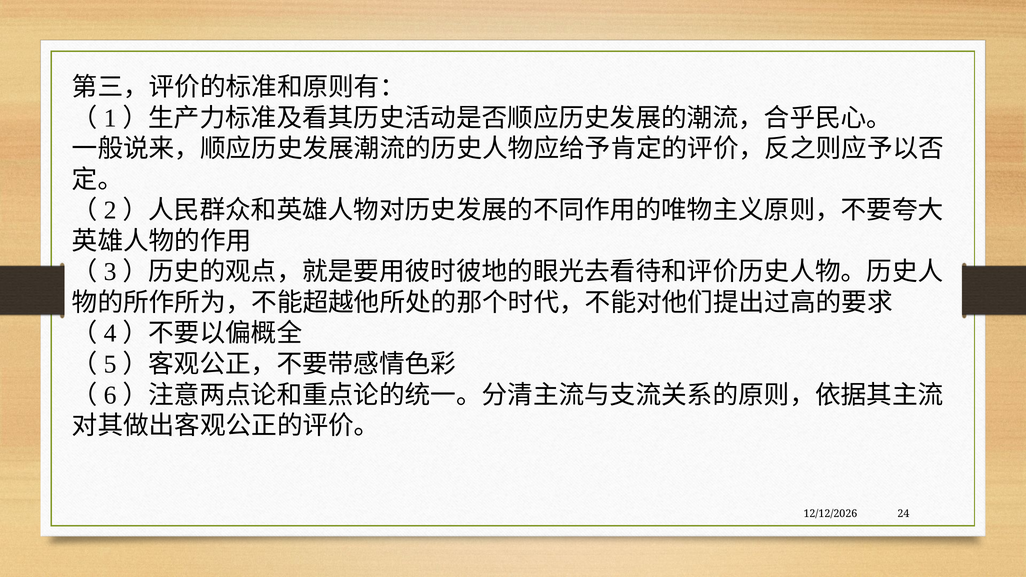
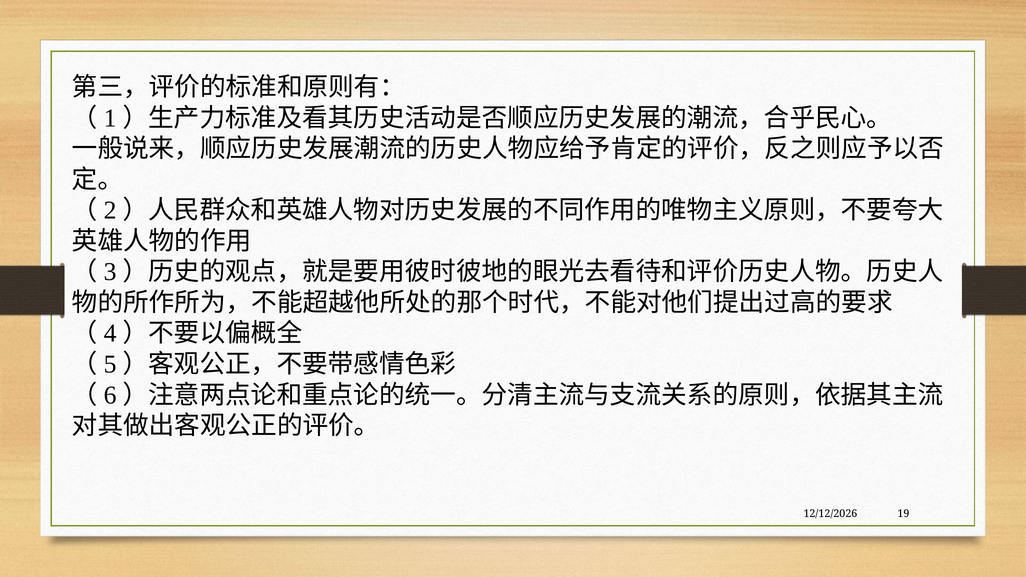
24: 24 -> 19
